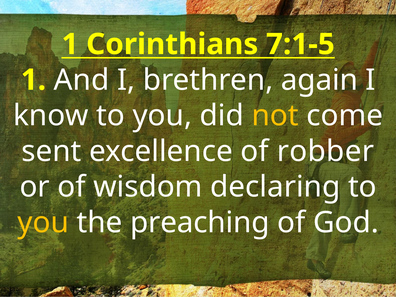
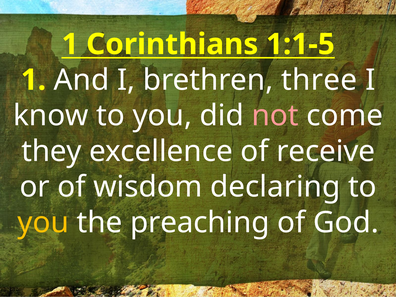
7:1-5: 7:1-5 -> 1:1-5
again: again -> three
not colour: yellow -> pink
sent: sent -> they
robber: robber -> receive
